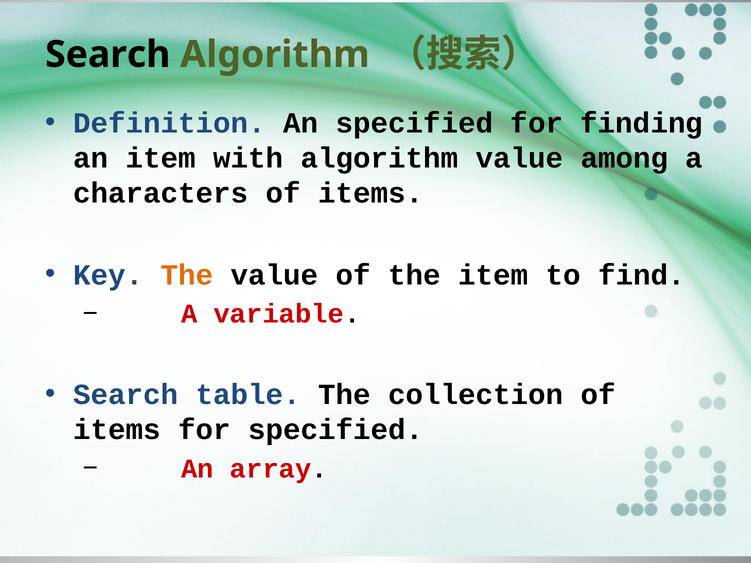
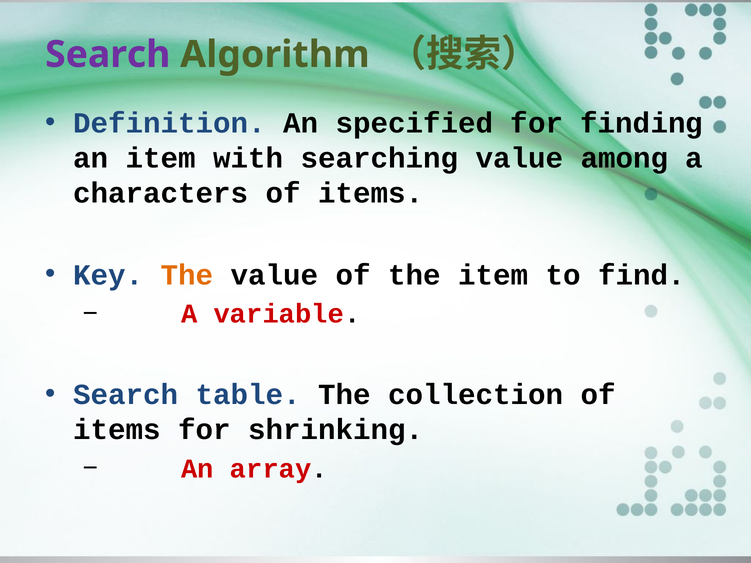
Search at (108, 55) colour: black -> purple
with algorithm: algorithm -> searching
for specified: specified -> shrinking
